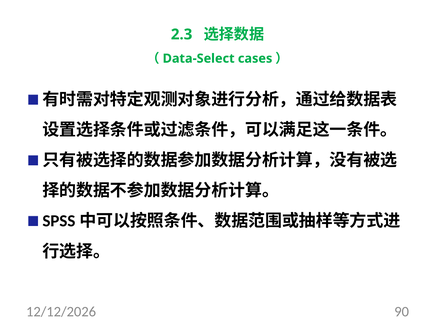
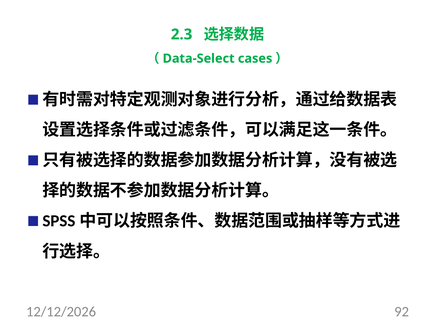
90: 90 -> 92
